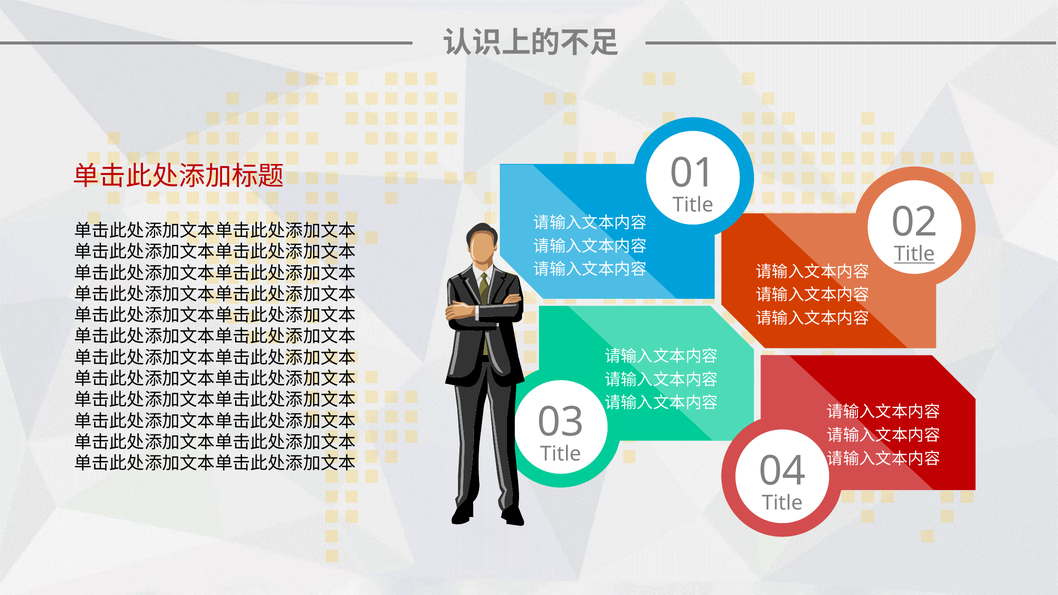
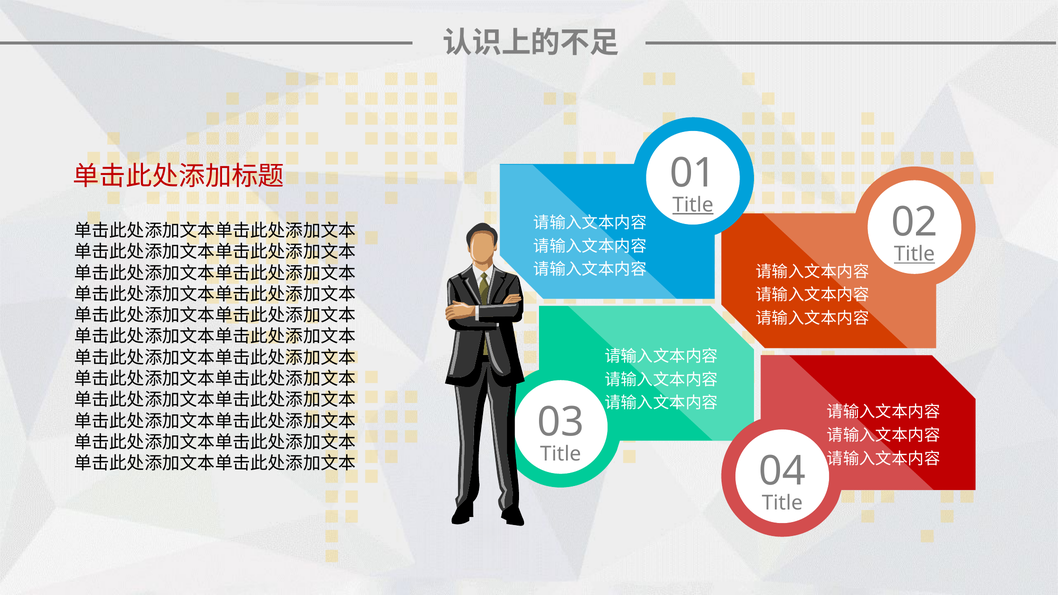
Title at (693, 205) underline: none -> present
